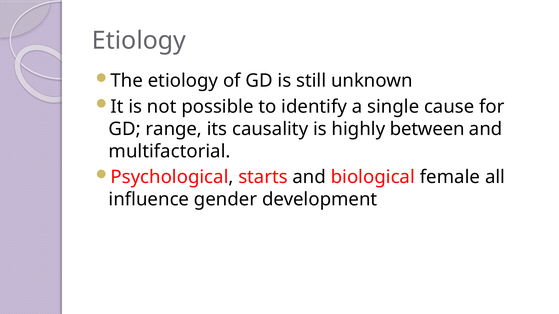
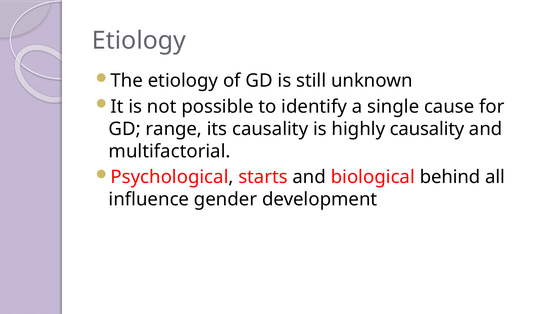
highly between: between -> causality
female: female -> behind
